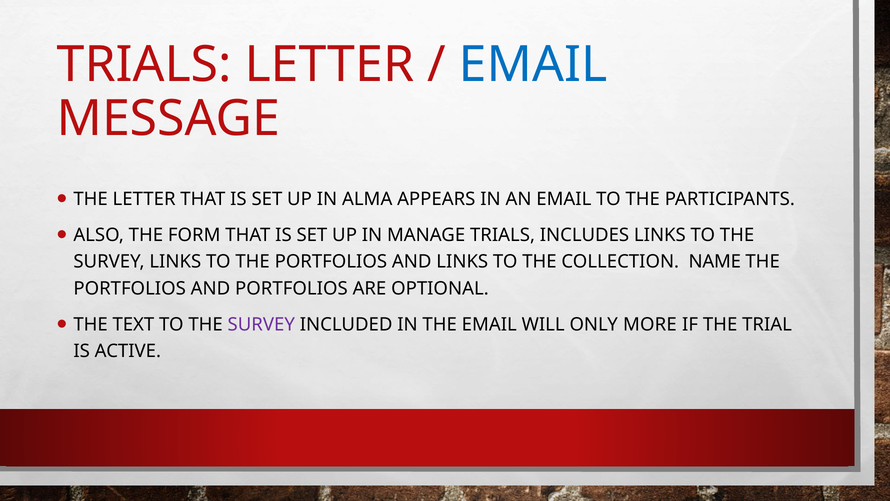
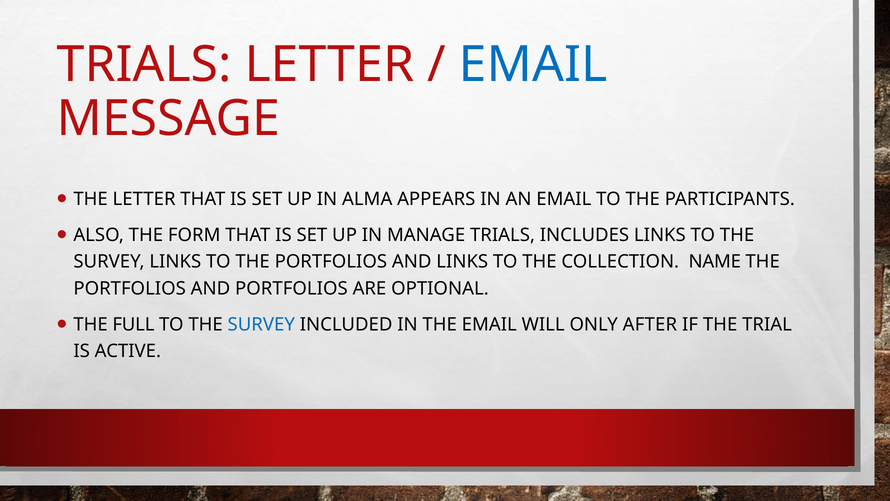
TEXT: TEXT -> FULL
SURVEY at (261, 324) colour: purple -> blue
MORE: MORE -> AFTER
